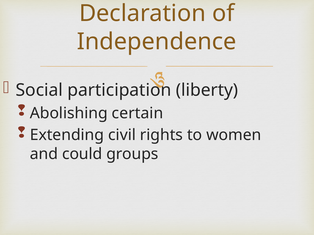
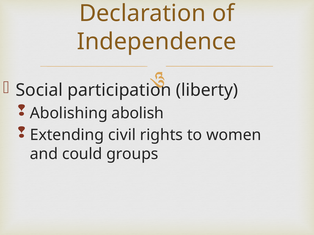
certain: certain -> abolish
